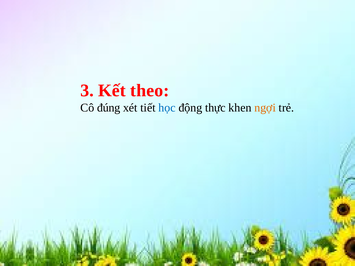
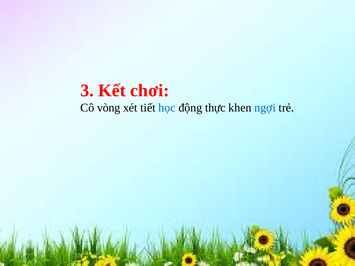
theo: theo -> chơi
đúng: đúng -> vòng
ngợi colour: orange -> blue
